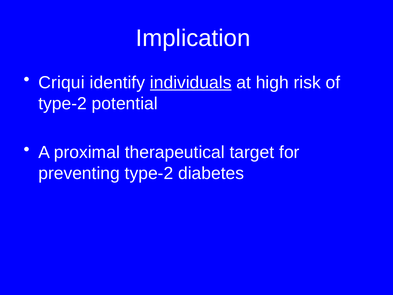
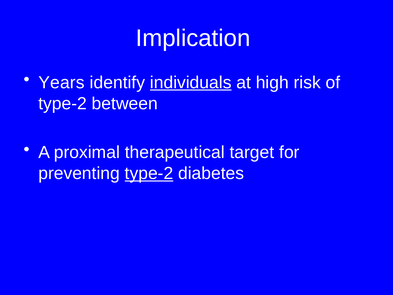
Criqui: Criqui -> Years
potential: potential -> between
type-2 at (149, 173) underline: none -> present
